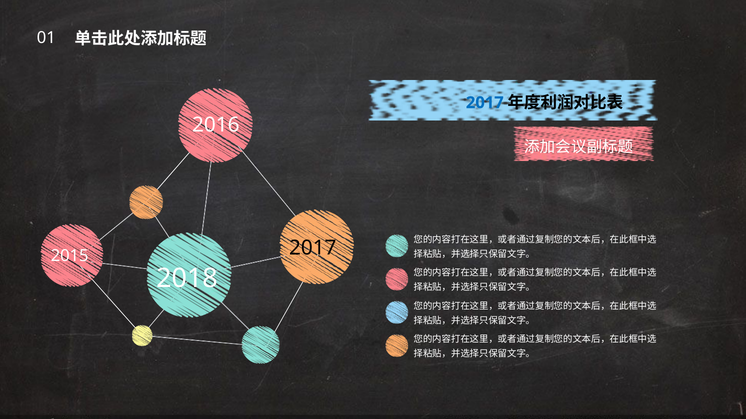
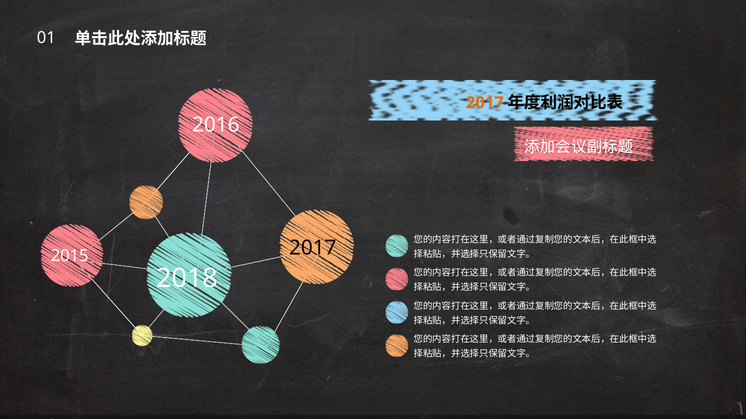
2017 at (485, 103) colour: blue -> orange
